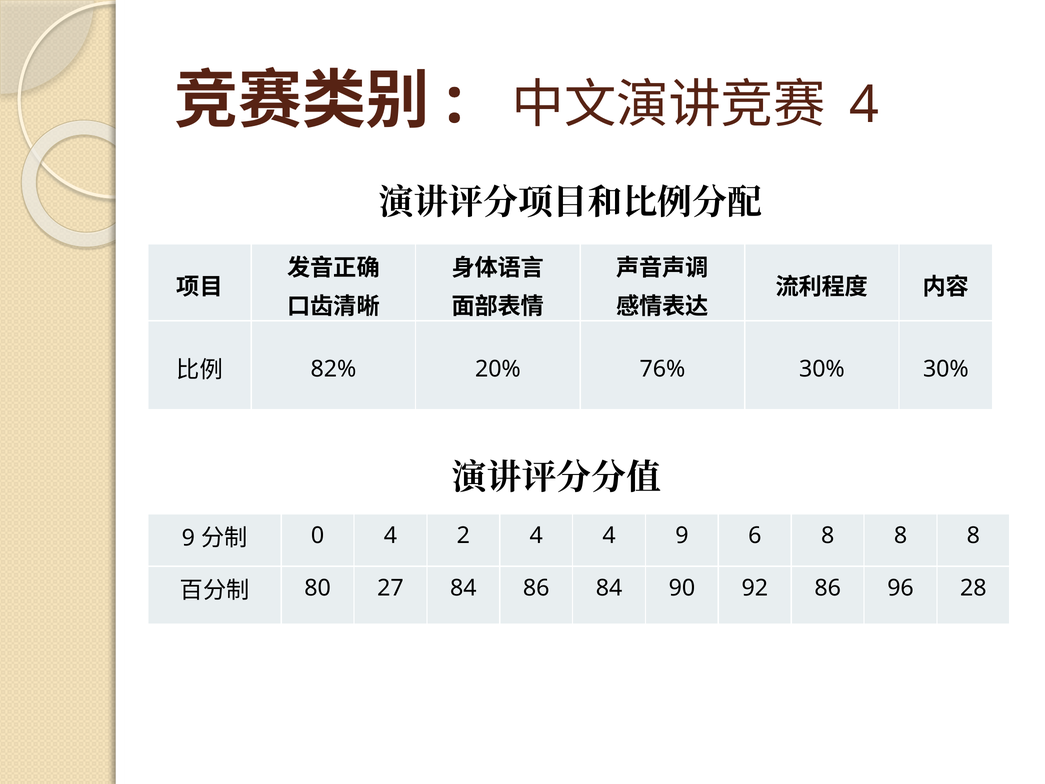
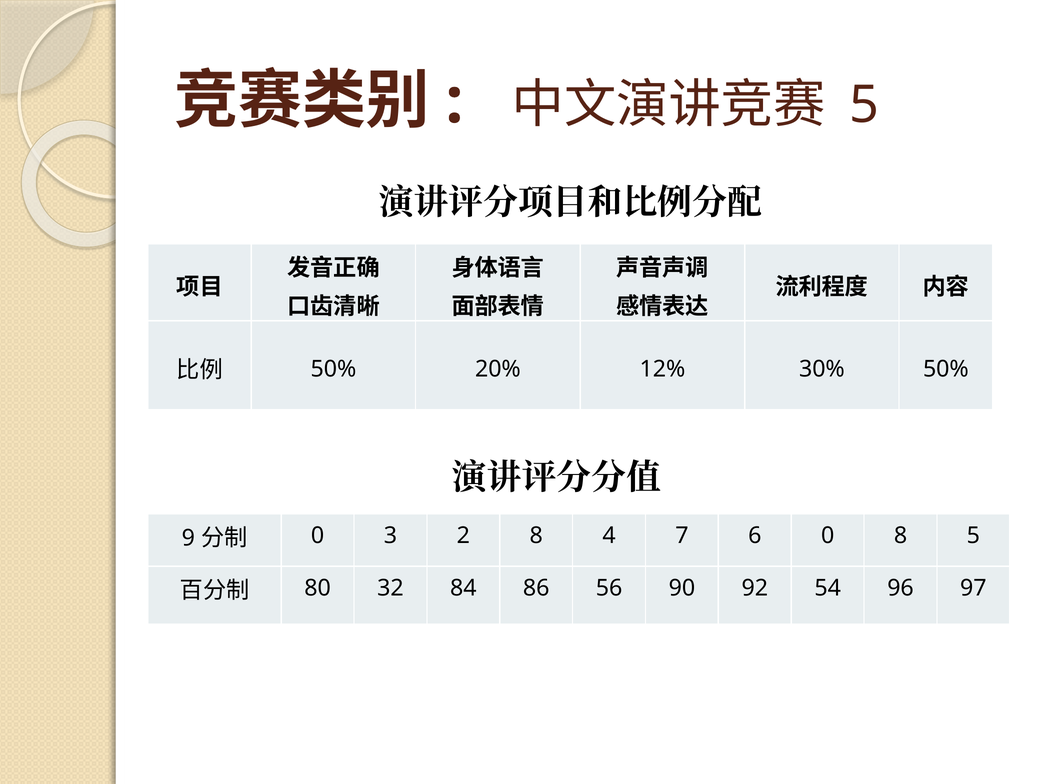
4 at (864, 105): 4 -> 5
82% at (333, 369): 82% -> 50%
76%: 76% -> 12%
30% 30%: 30% -> 50%
0 4: 4 -> 3
2 4: 4 -> 8
4 9: 9 -> 7
6 8: 8 -> 0
8 at (973, 536): 8 -> 5
27: 27 -> 32
86 84: 84 -> 56
92 86: 86 -> 54
28: 28 -> 97
